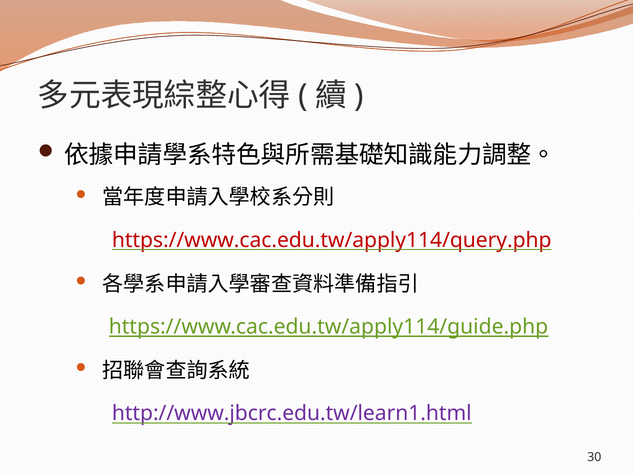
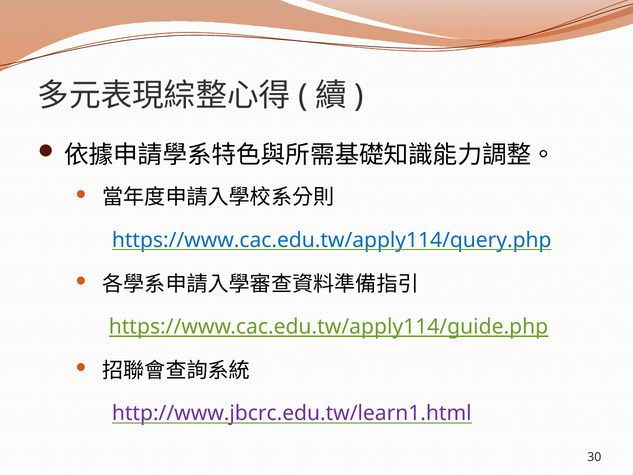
https://www.cac.edu.tw/apply114/query.php colour: red -> blue
